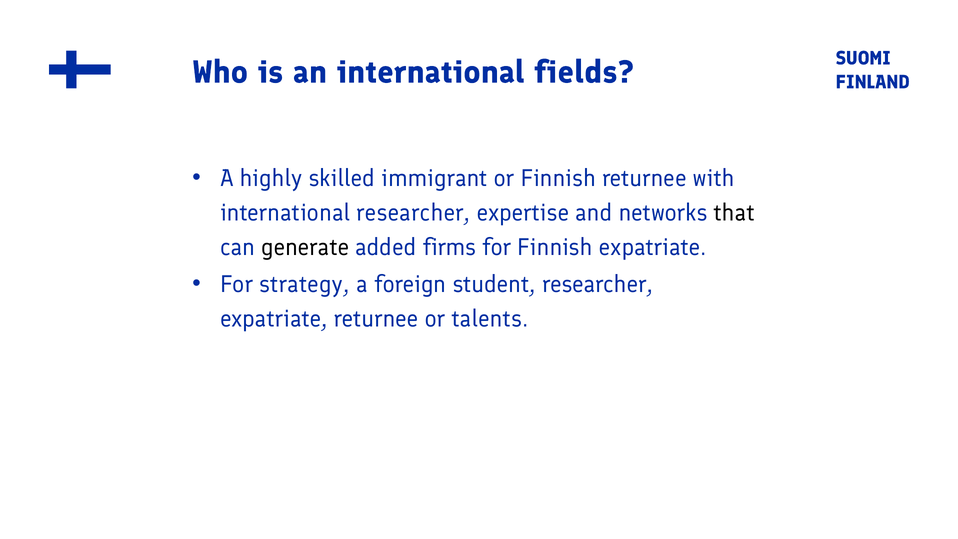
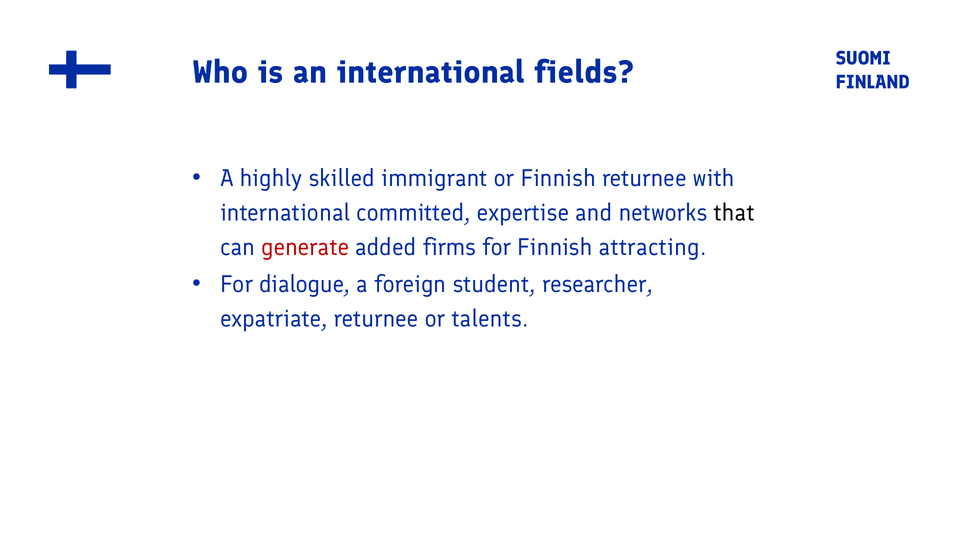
international researcher: researcher -> committed
generate colour: black -> red
Finnish expatriate: expatriate -> attracting
strategy: strategy -> dialogue
